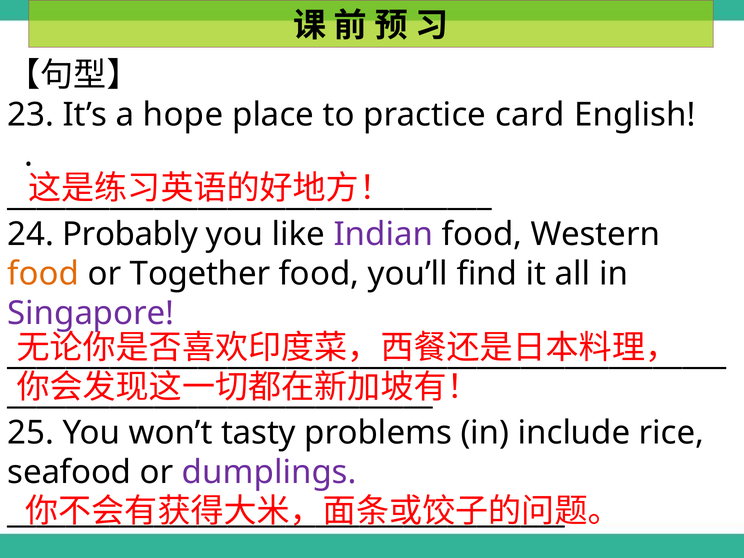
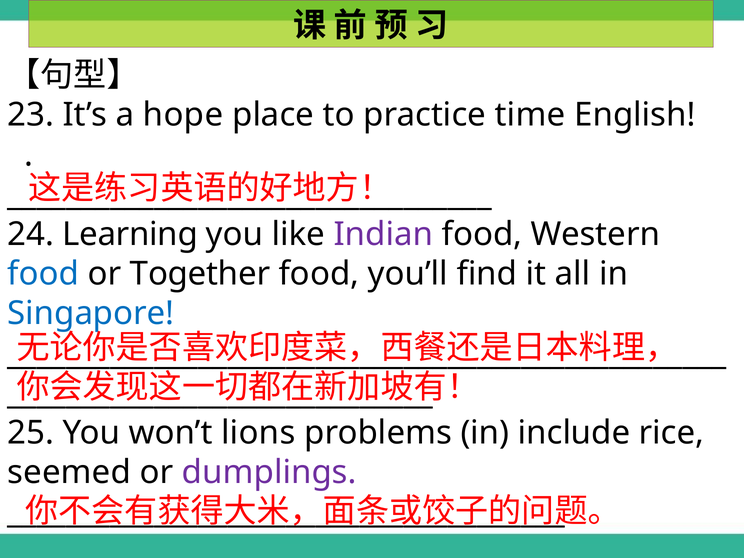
card: card -> time
Probably: Probably -> Learning
food at (43, 274) colour: orange -> blue
Singapore colour: purple -> blue
tasty: tasty -> lions
seafood: seafood -> seemed
